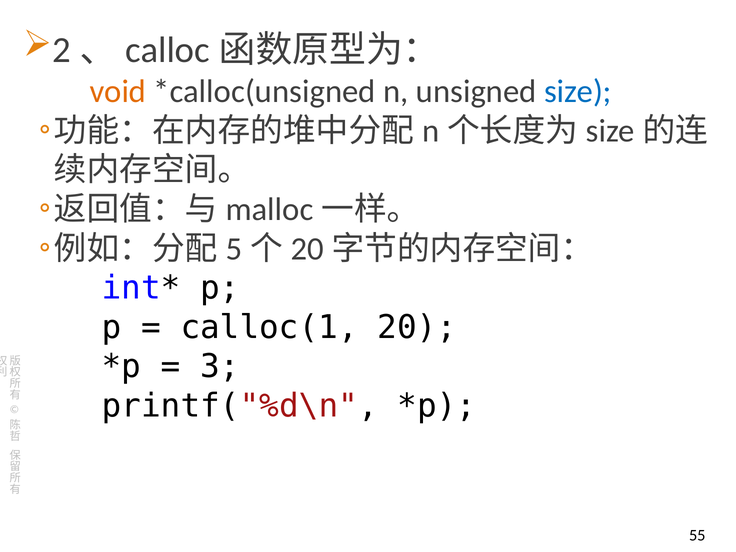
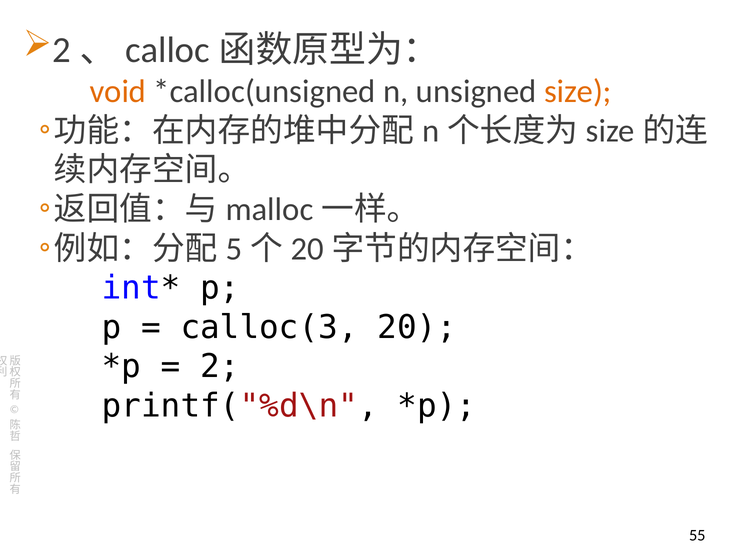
size colour: blue -> orange
calloc(1: calloc(1 -> calloc(3
3: 3 -> 2
